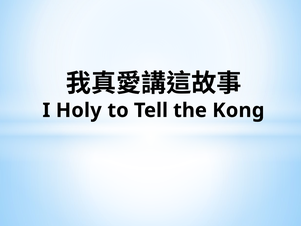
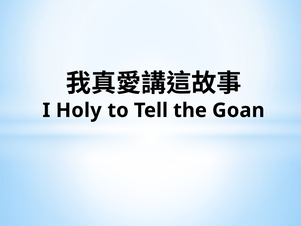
Kong: Kong -> Goan
